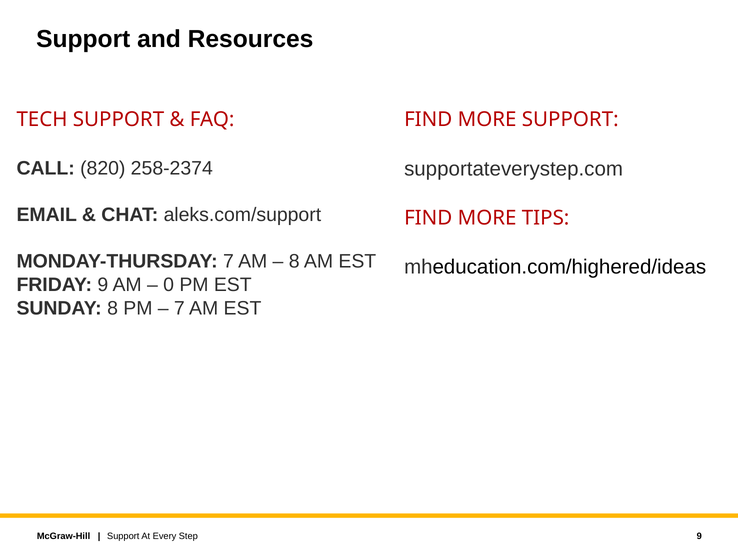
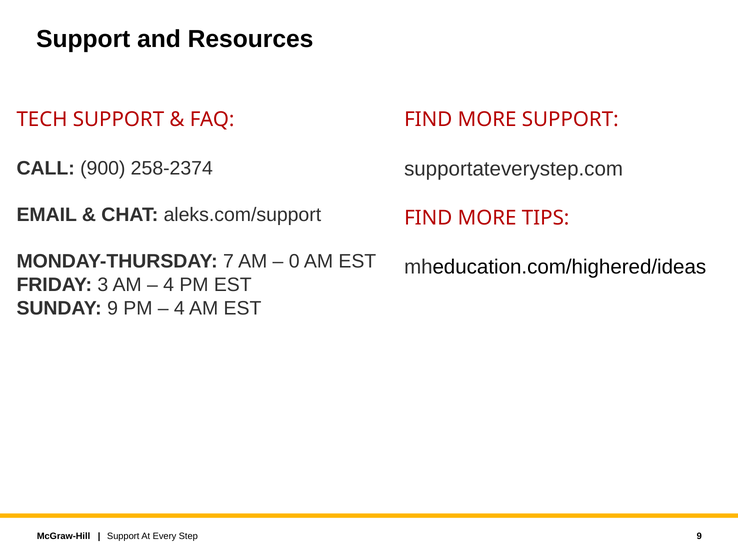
820: 820 -> 900
8 at (294, 262): 8 -> 0
FRIDAY 9: 9 -> 3
0 at (169, 285): 0 -> 4
SUNDAY 8: 8 -> 9
7 at (179, 308): 7 -> 4
